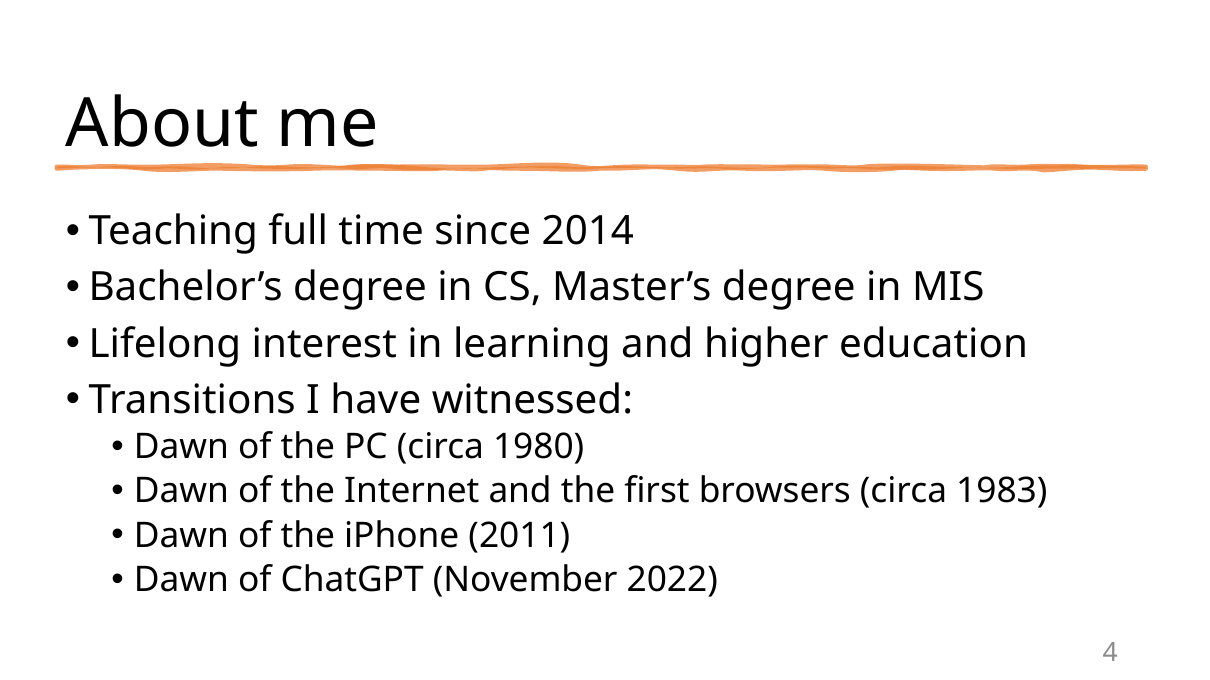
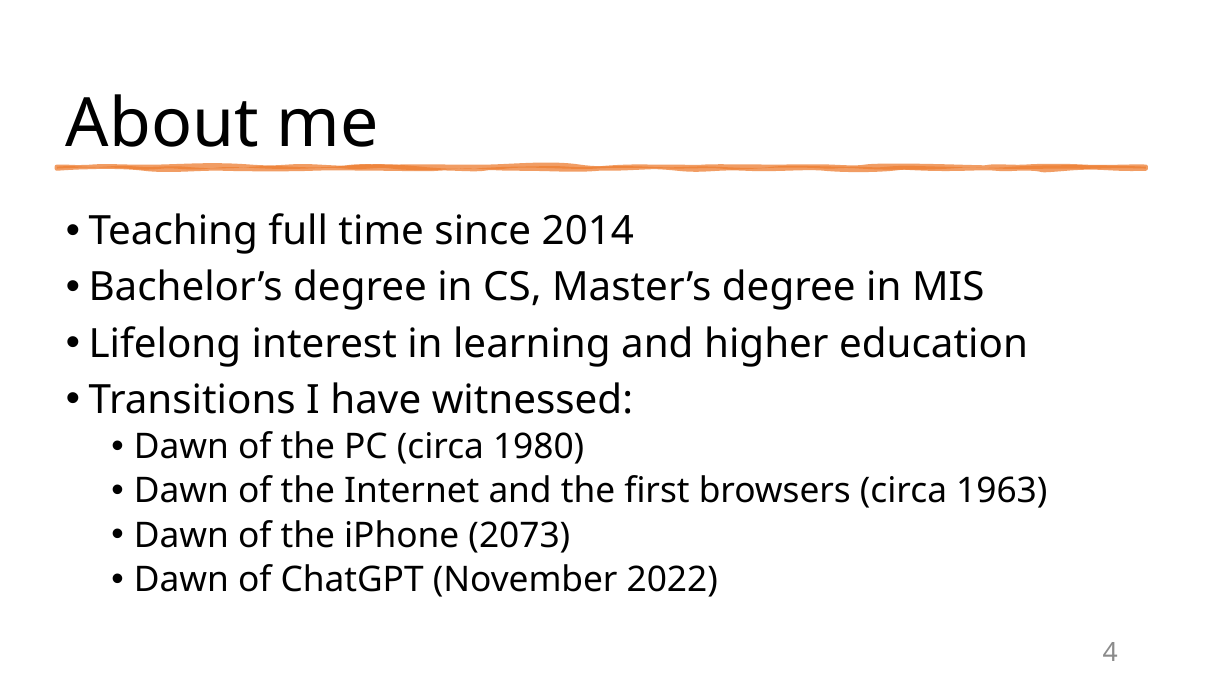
1983: 1983 -> 1963
2011: 2011 -> 2073
